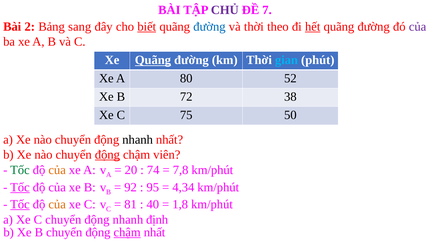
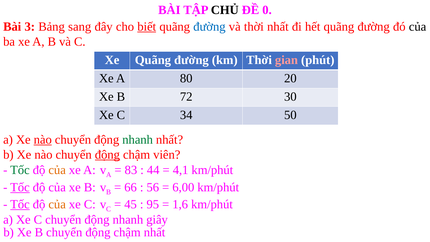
CHỦ colour: purple -> black
7: 7 -> 0
2: 2 -> 3
thời theo: theo -> nhất
hết underline: present -> none
của at (418, 27) colour: purple -> black
Quãng at (153, 60) underline: present -> none
gian colour: light blue -> pink
52: 52 -> 20
38: 38 -> 30
75: 75 -> 34
nào at (43, 139) underline: none -> present
nhanh at (138, 139) colour: black -> green
20: 20 -> 83
74: 74 -> 44
7,8: 7,8 -> 4,1
92: 92 -> 66
95: 95 -> 56
4,34: 4,34 -> 6,00
81: 81 -> 45
40: 40 -> 95
1,8: 1,8 -> 1,6
định: định -> giây
chậm at (127, 232) underline: present -> none
